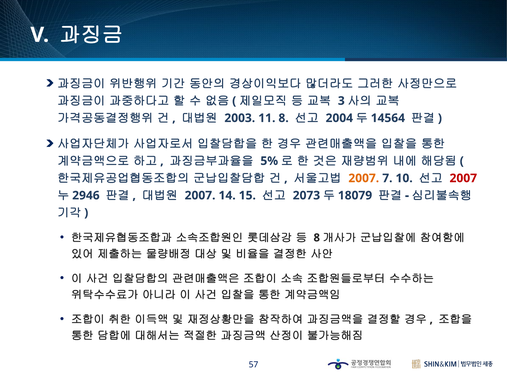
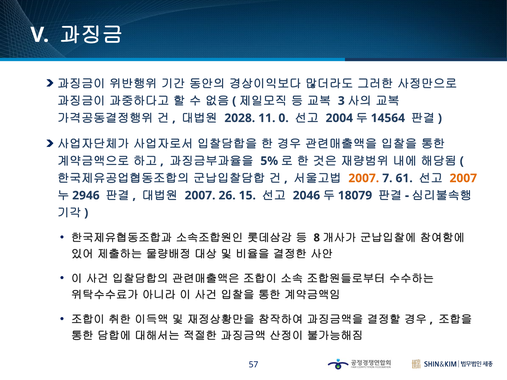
2003: 2003 -> 2028
11 8: 8 -> 0
10: 10 -> 61
2007 at (463, 178) colour: red -> orange
14: 14 -> 26
2073: 2073 -> 2046
